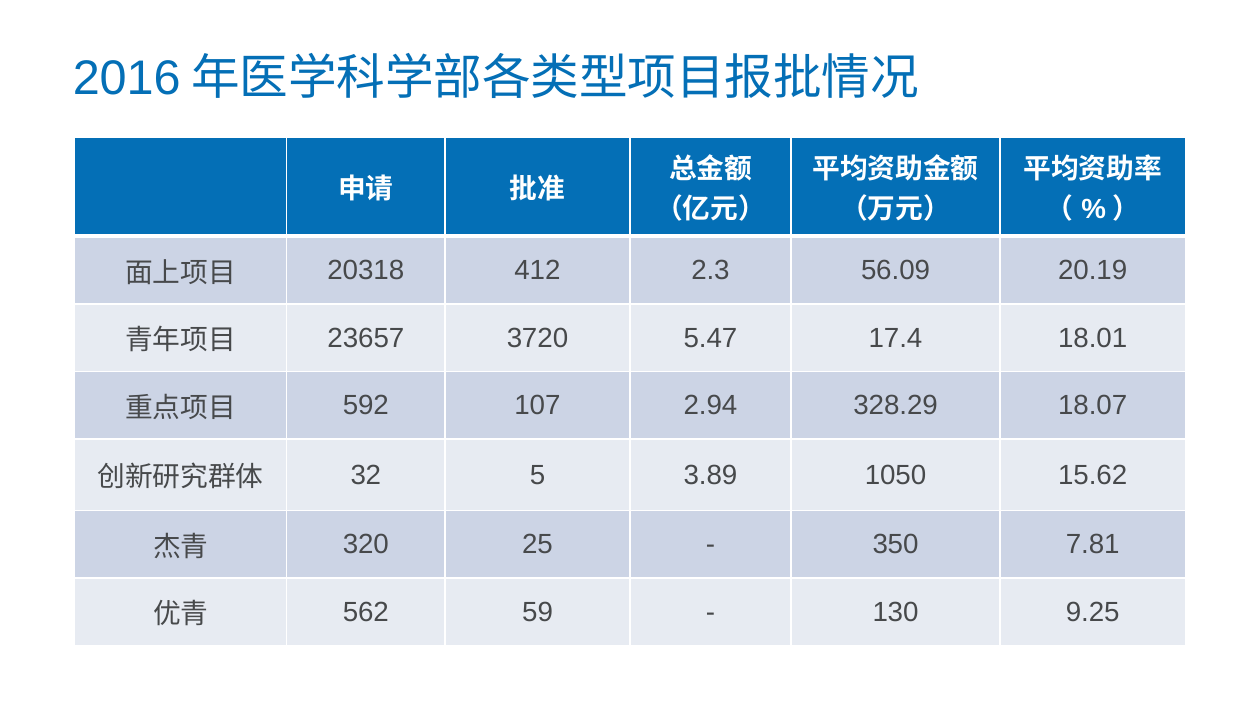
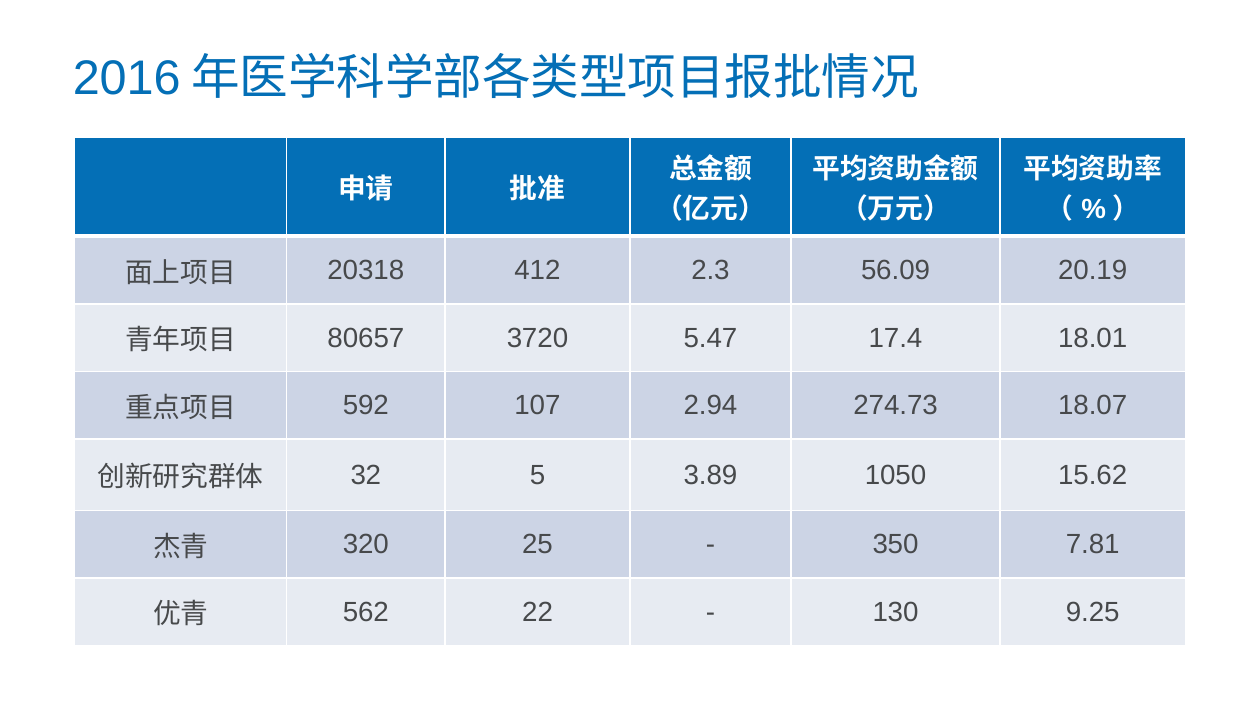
23657: 23657 -> 80657
328.29: 328.29 -> 274.73
59: 59 -> 22
